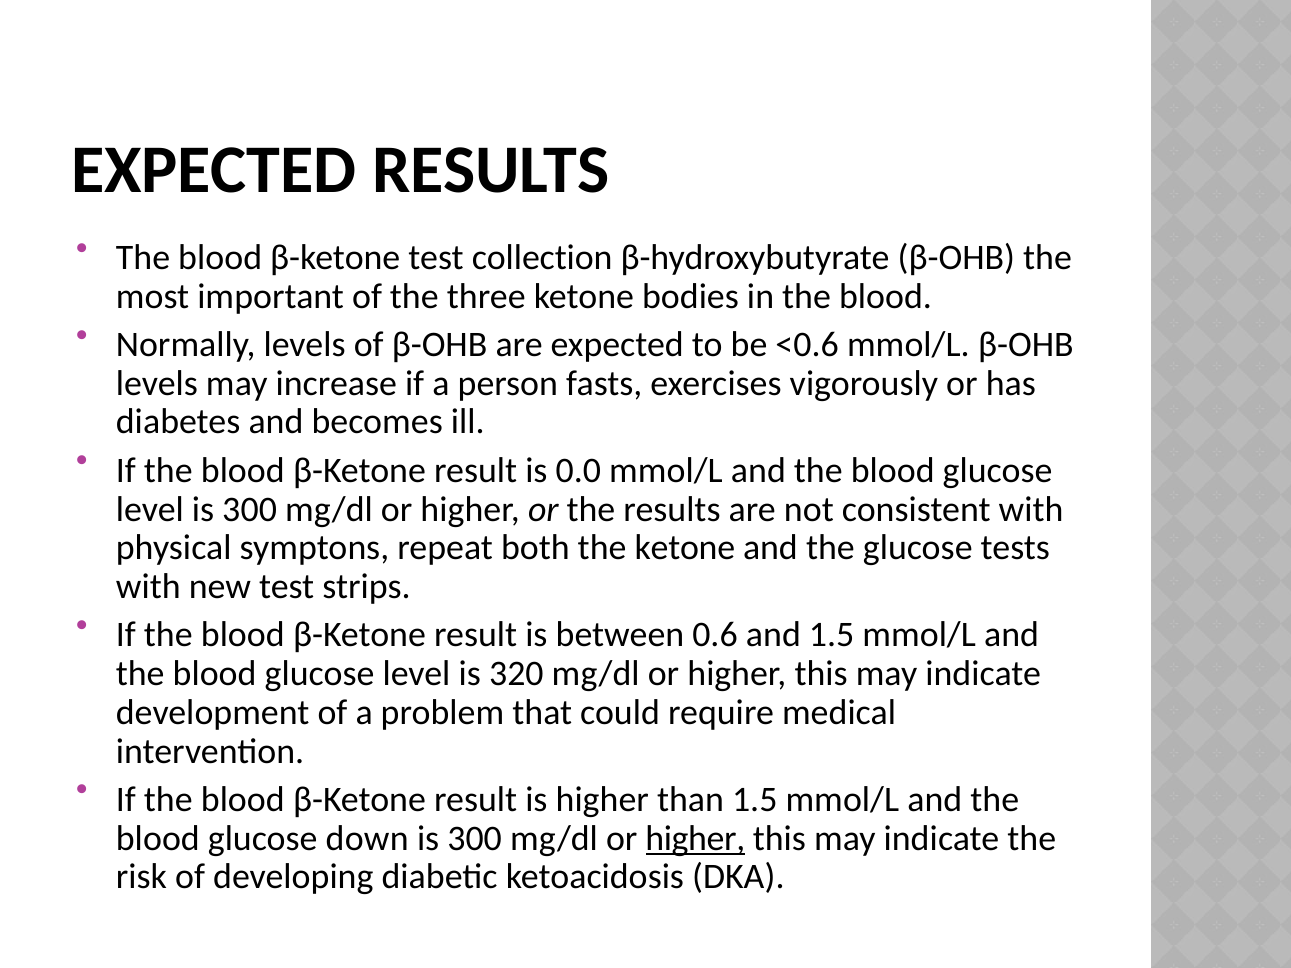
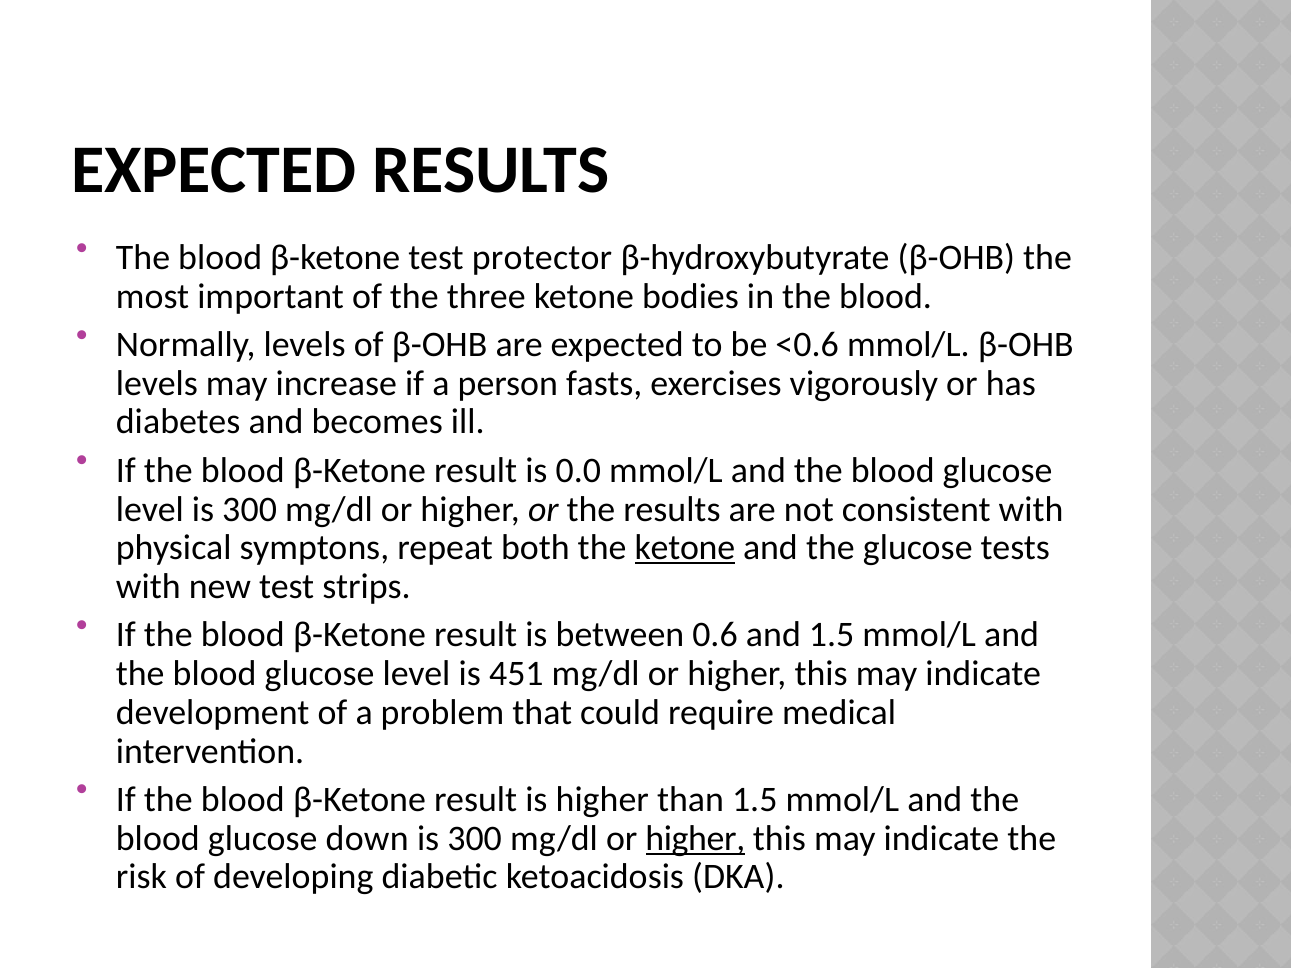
collection: collection -> protector
ketone at (685, 548) underline: none -> present
320: 320 -> 451
